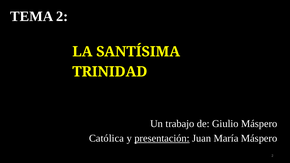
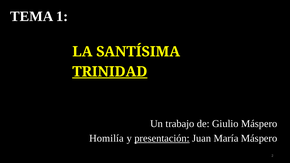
TEMA 2: 2 -> 1
TRINIDAD underline: none -> present
Católica: Católica -> Homilía
